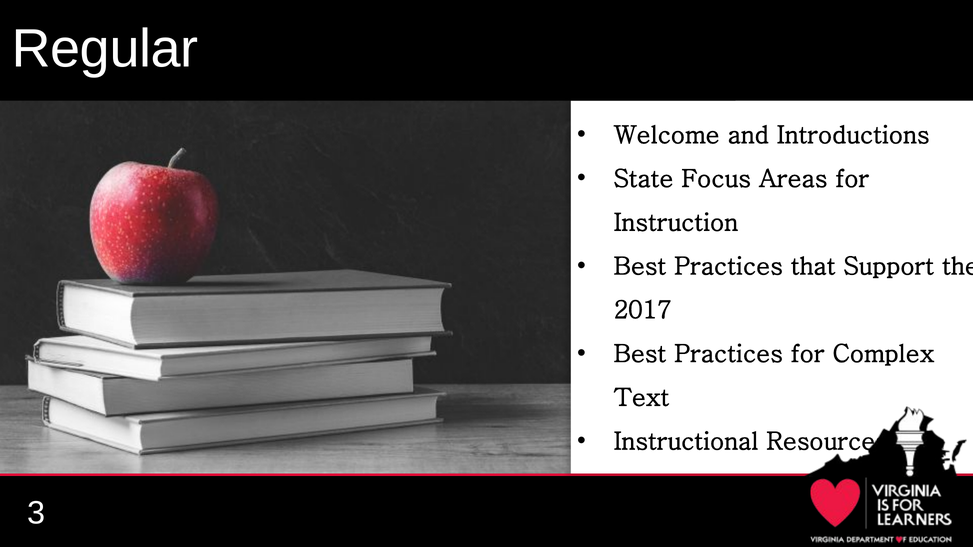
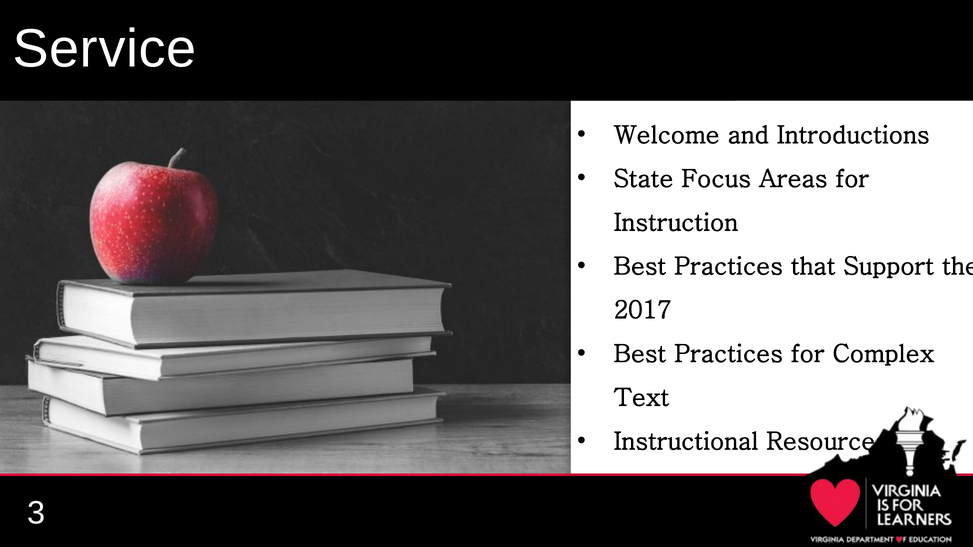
Regular: Regular -> Service
